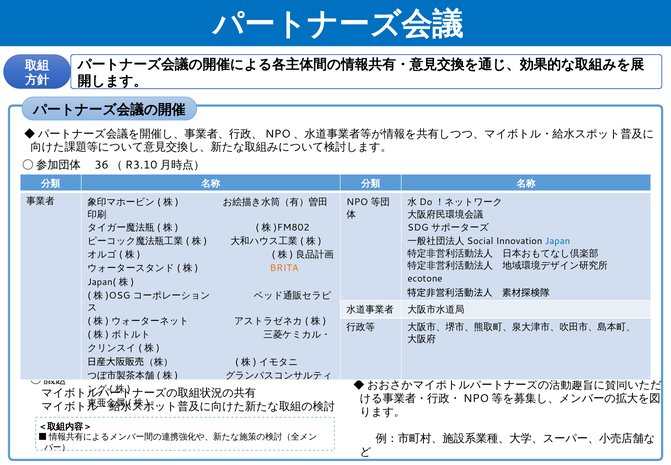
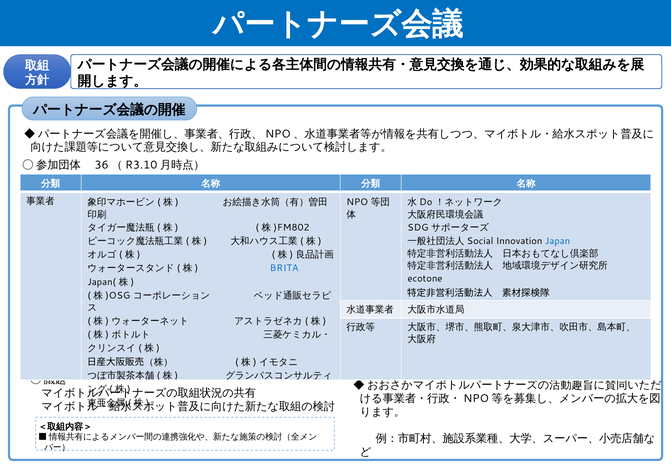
BRITA colour: orange -> blue
